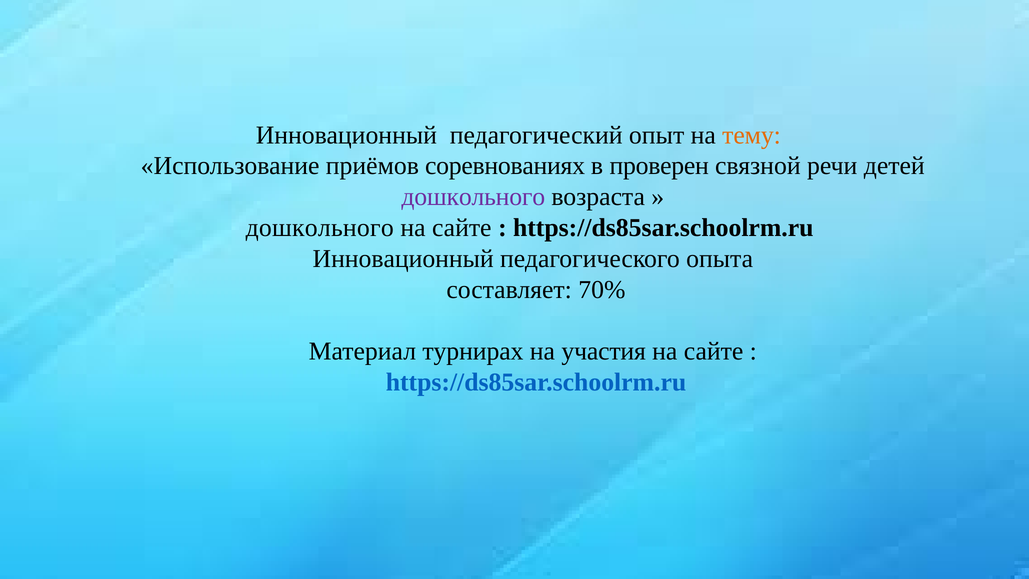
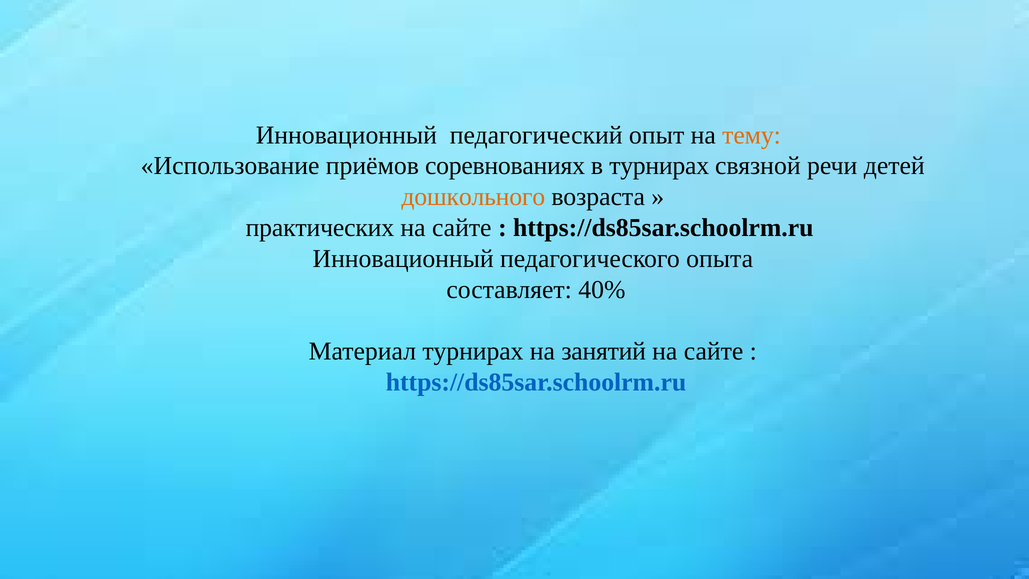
в проверен: проверен -> турнирах
дошкольного at (473, 197) colour: purple -> orange
дошкольного at (320, 228): дошкольного -> практических
70%: 70% -> 40%
участия: участия -> занятий
